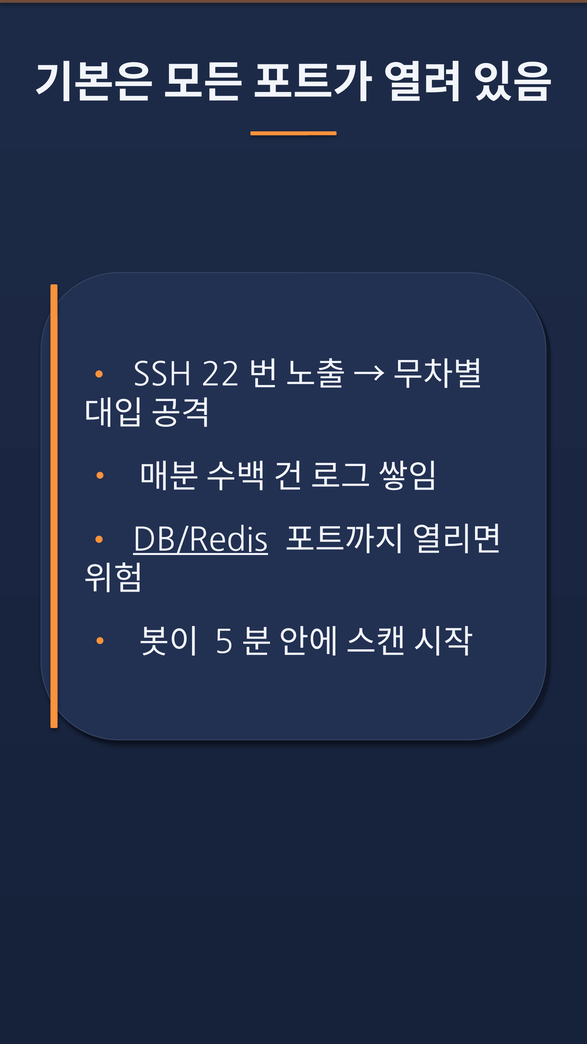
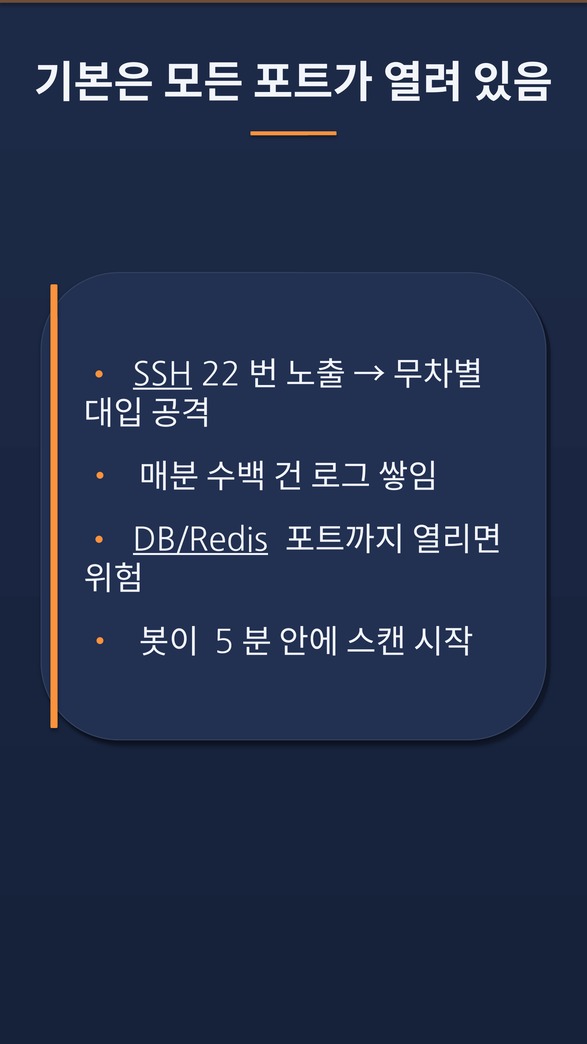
SSH underline: none -> present
